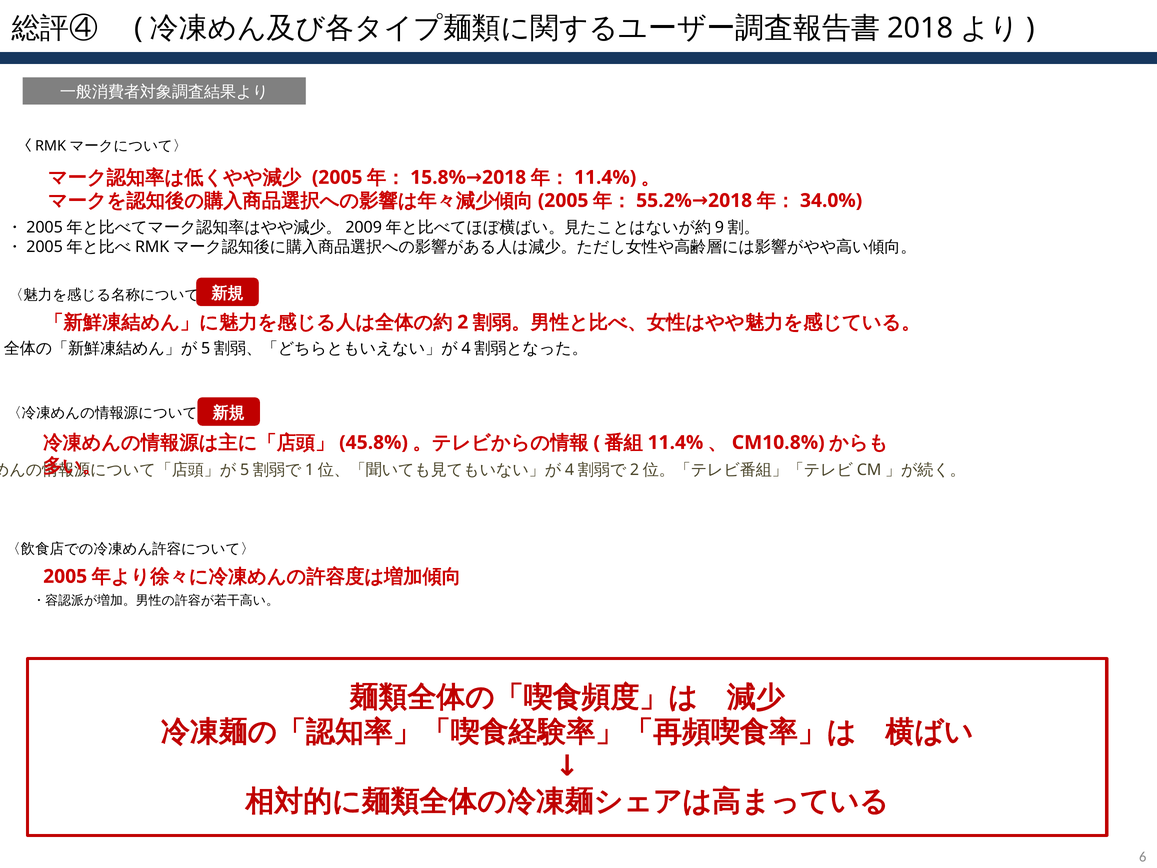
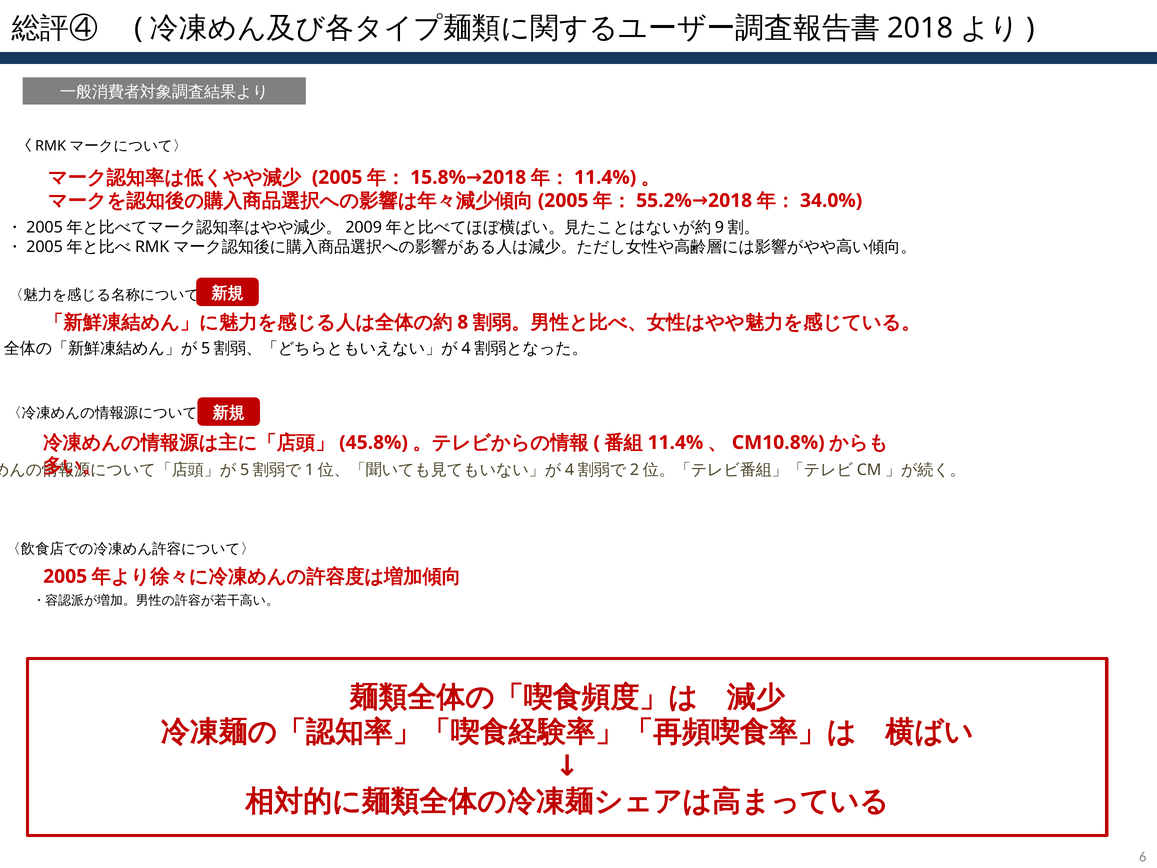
2: 2 -> 8
